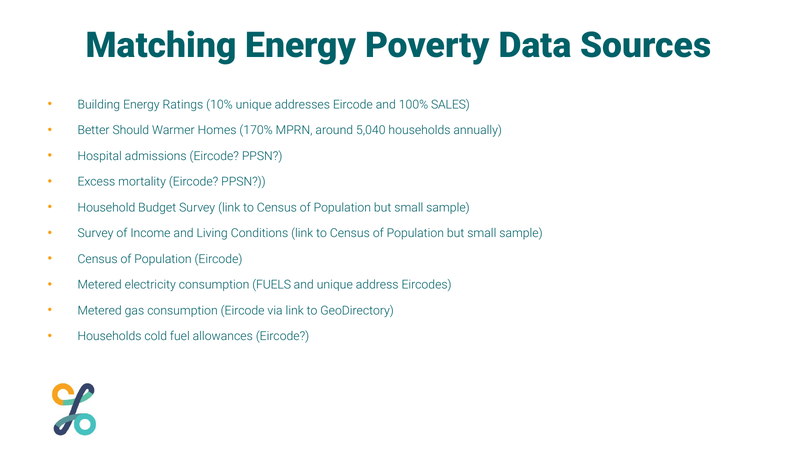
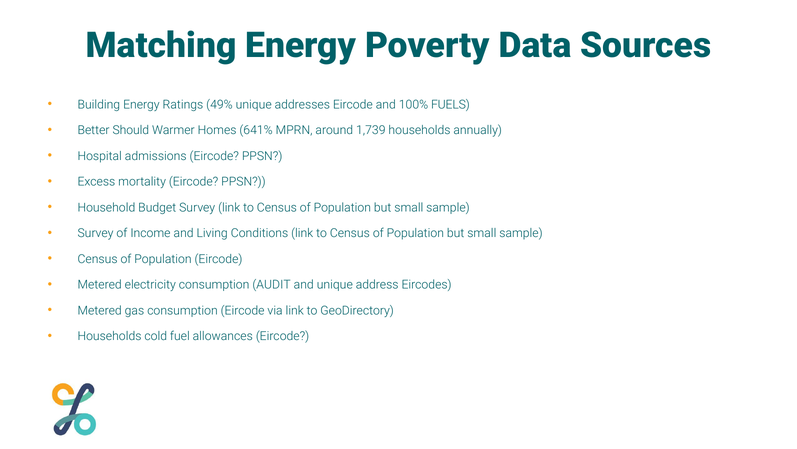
10%: 10% -> 49%
SALES: SALES -> FUELS
170%: 170% -> 641%
5,040: 5,040 -> 1,739
FUELS: FUELS -> AUDIT
